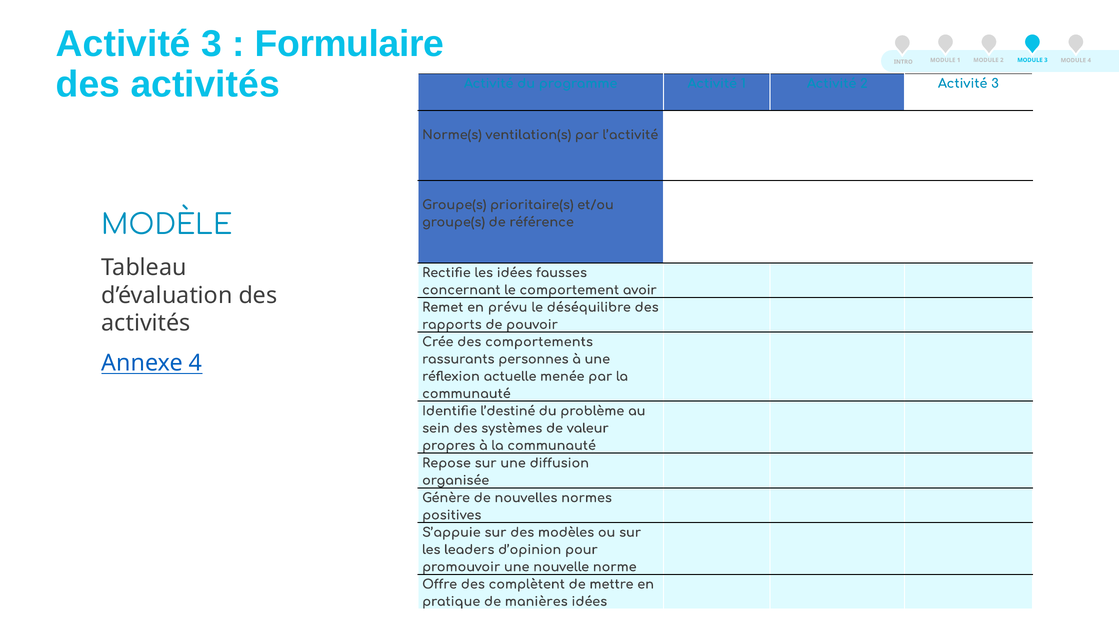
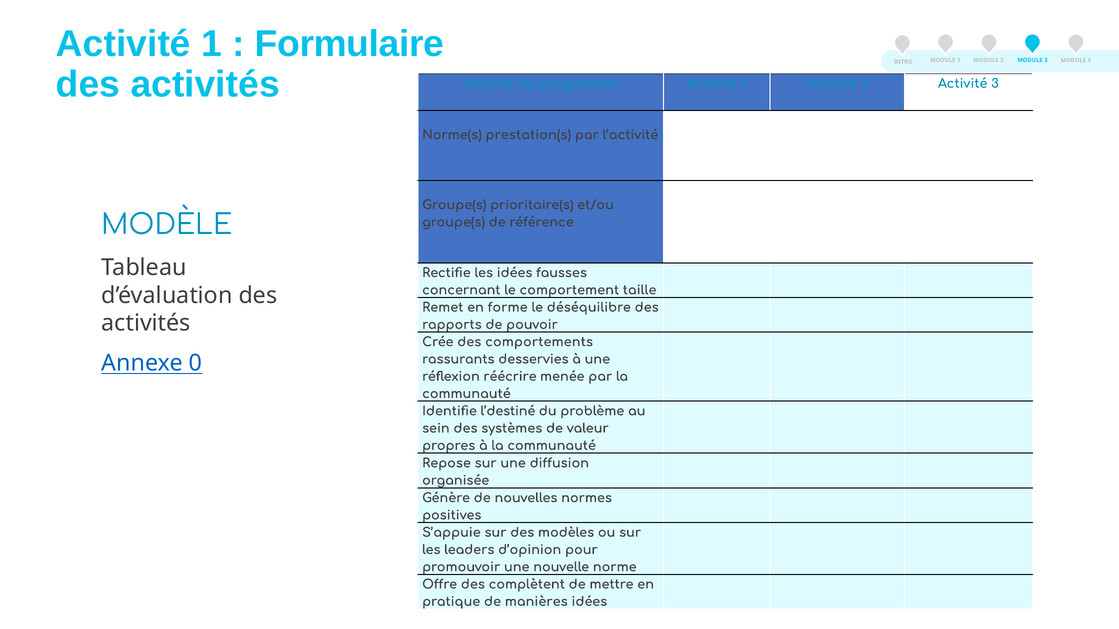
3 at (211, 44): 3 -> 1
ventilation(s: ventilation(s -> prestation(s
avoir: avoir -> taille
prévu: prévu -> forme
personnes: personnes -> desservies
Annexe 4: 4 -> 0
actuelle: actuelle -> réécrire
